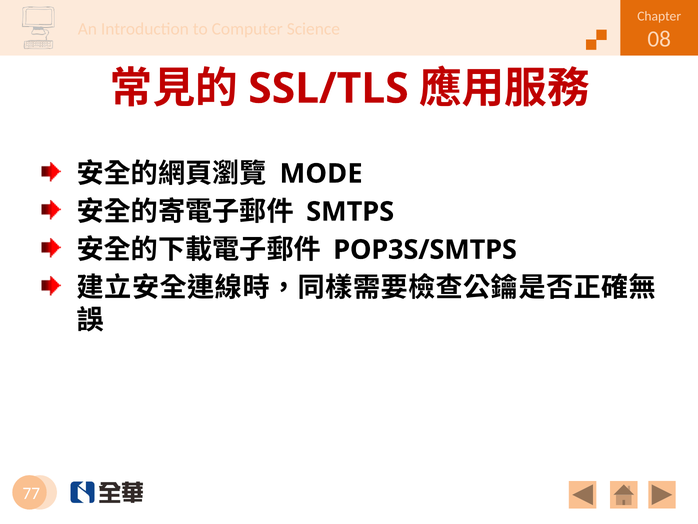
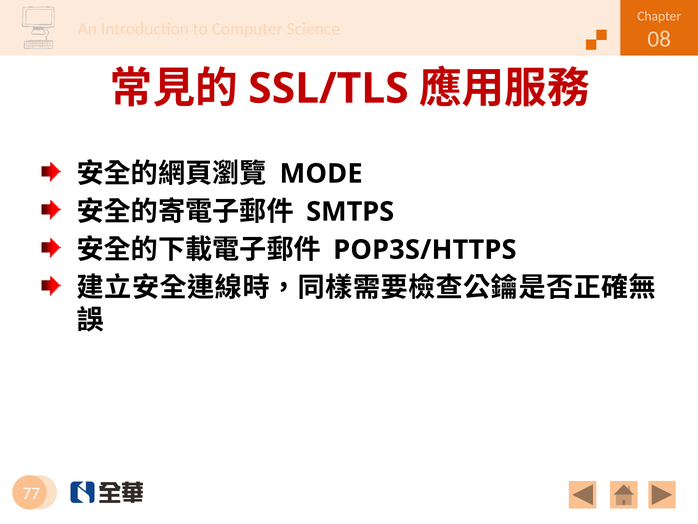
POP3S/SMTPS: POP3S/SMTPS -> POP3S/HTTPS
